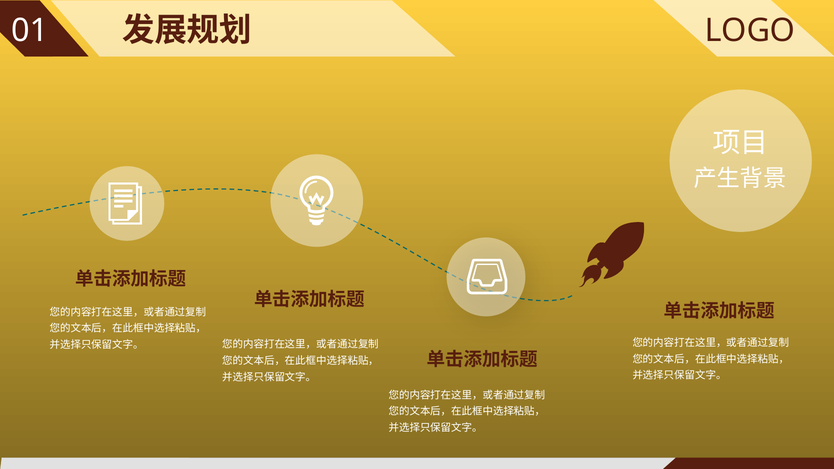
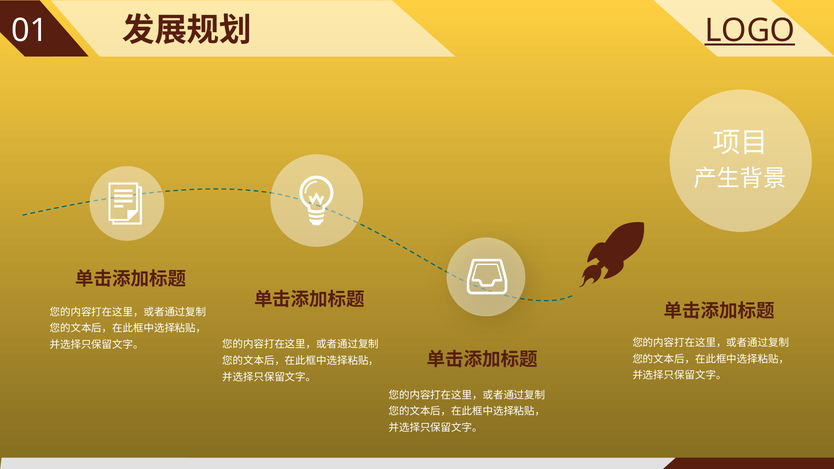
LOGO underline: none -> present
